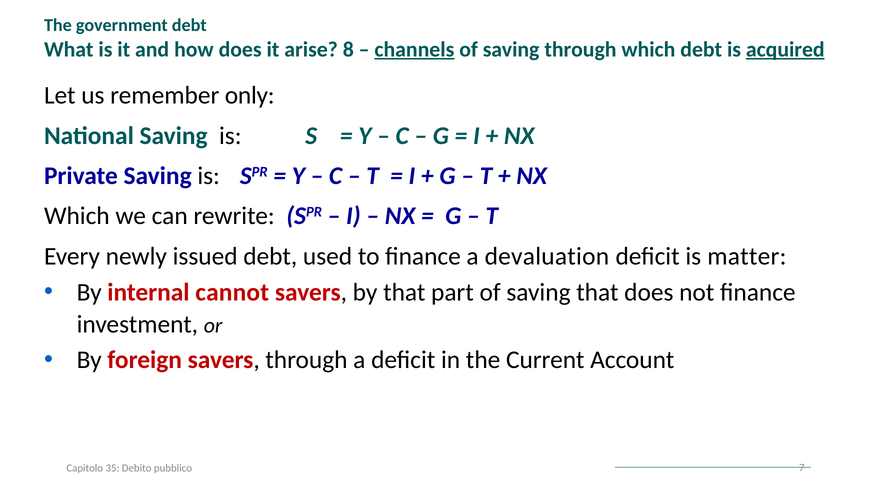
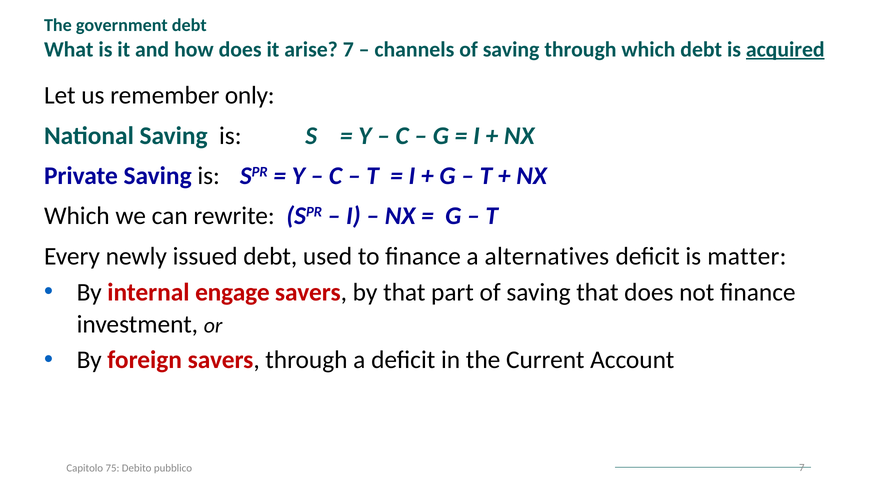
arise 8: 8 -> 7
channels underline: present -> none
devaluation: devaluation -> alternatives
cannot: cannot -> engage
35: 35 -> 75
